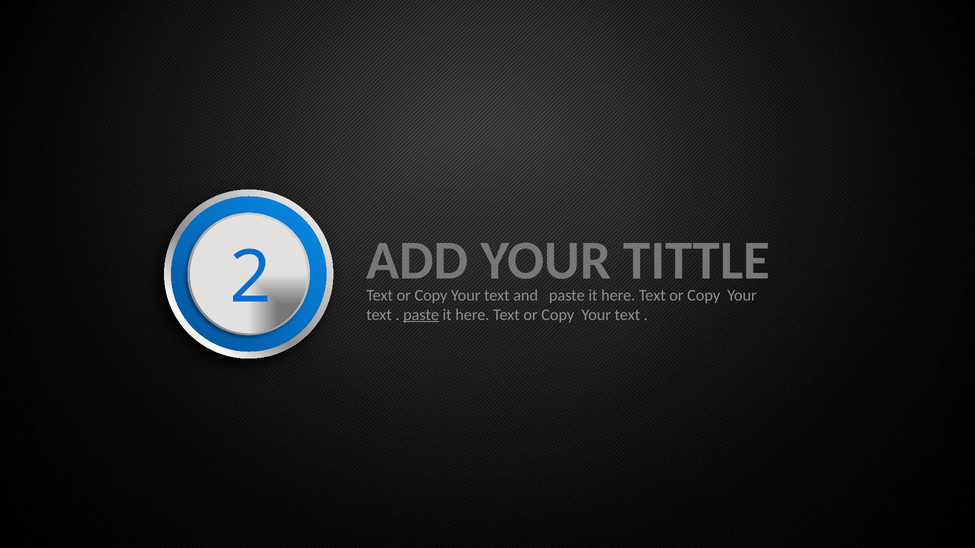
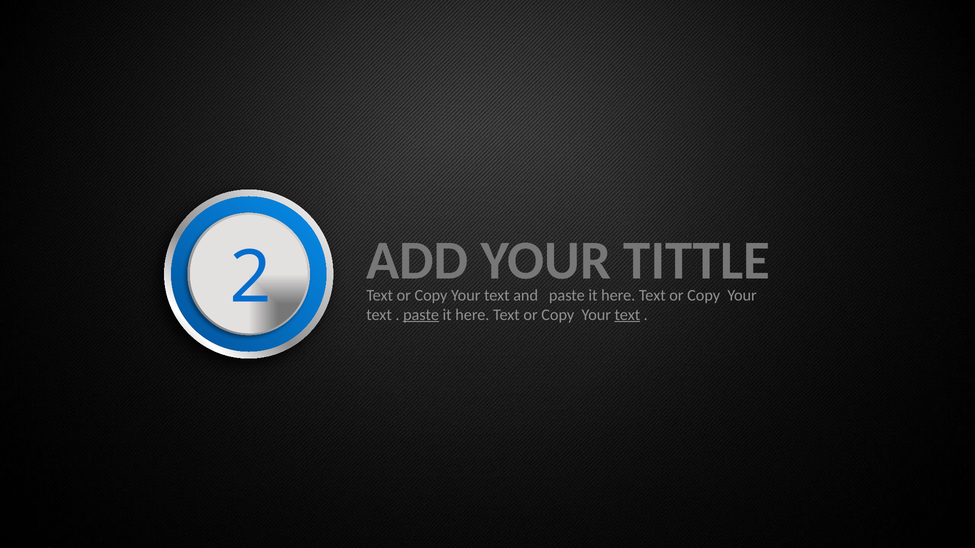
text at (627, 315) underline: none -> present
